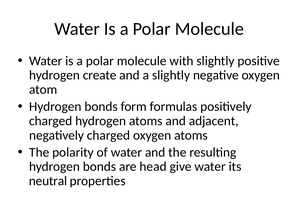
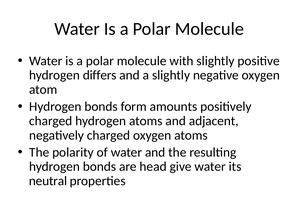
create: create -> differs
formulas: formulas -> amounts
